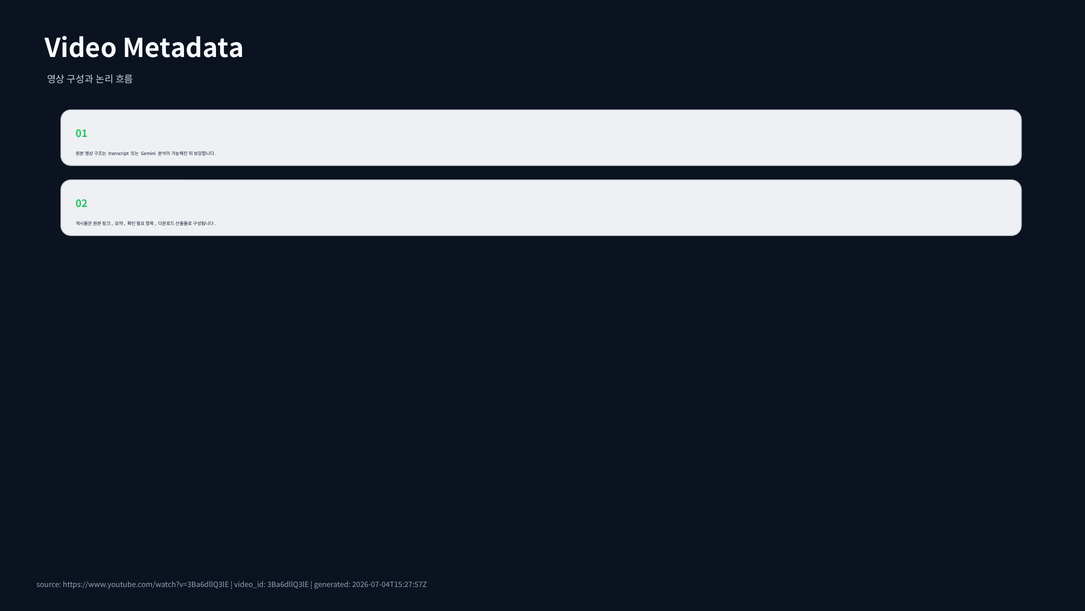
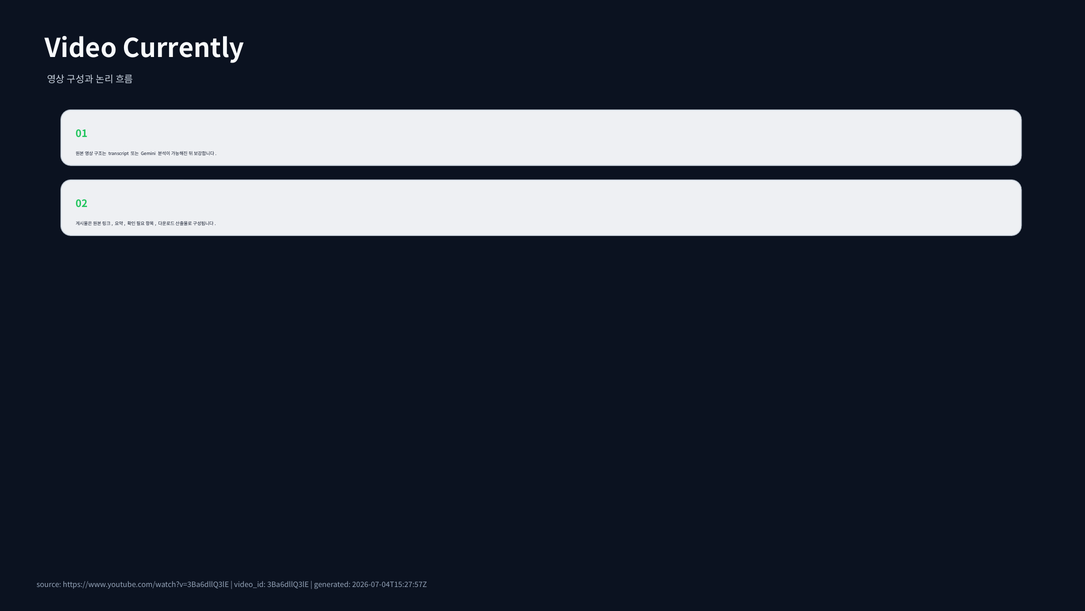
Metadata: Metadata -> Currently
